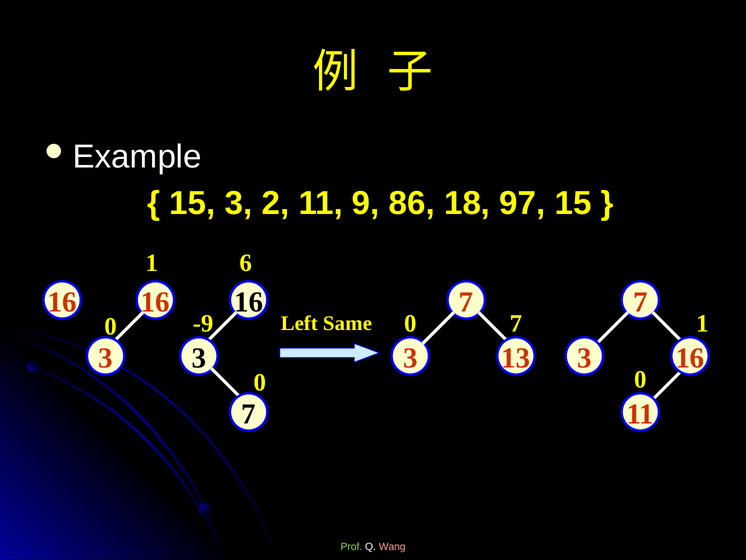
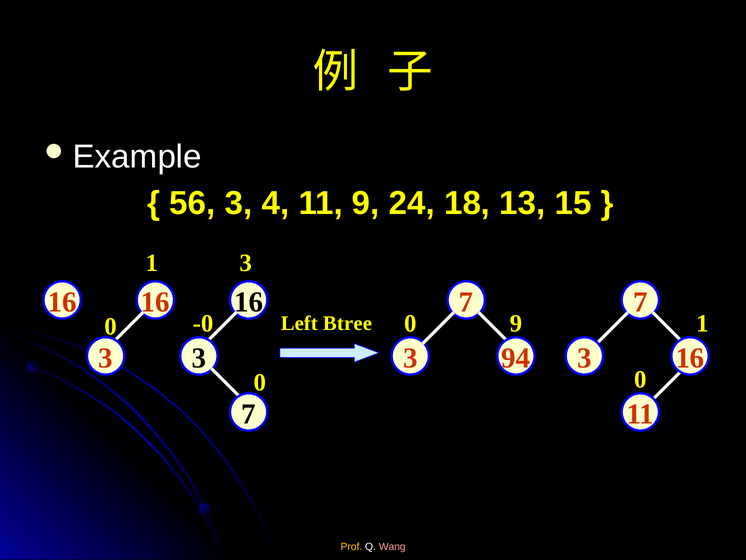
15 at (193, 203): 15 -> 56
2: 2 -> 4
86: 86 -> 24
97: 97 -> 13
1 6: 6 -> 3
-9: -9 -> -0
Same: Same -> Btree
7 at (516, 323): 7 -> 9
13: 13 -> 94
Prof colour: light green -> yellow
